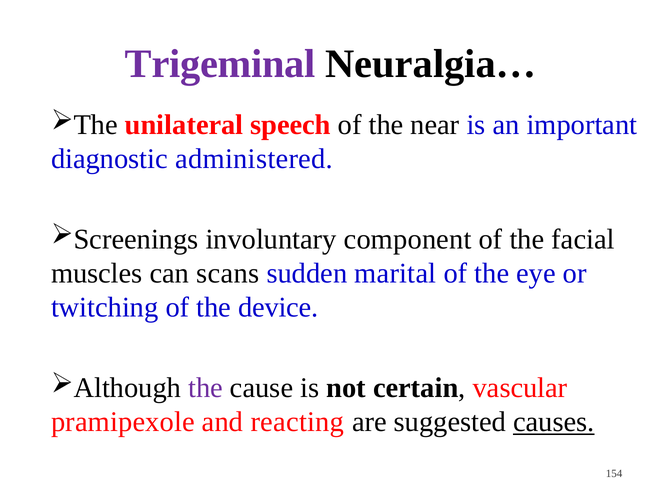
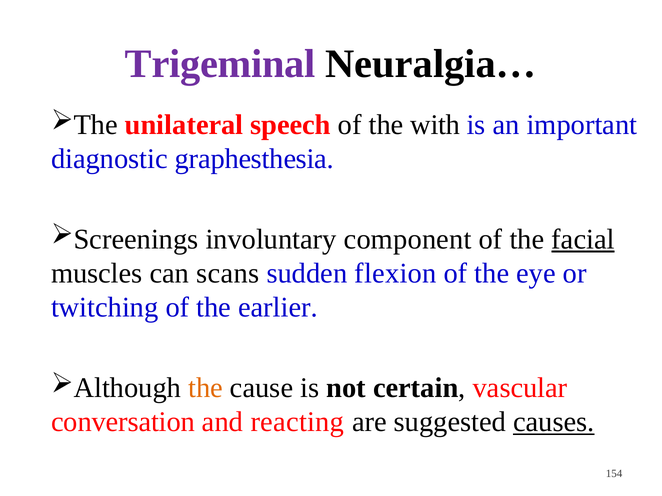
near: near -> with
administered: administered -> graphesthesia
facial underline: none -> present
marital: marital -> flexion
device: device -> earlier
the at (206, 388) colour: purple -> orange
pramipexole: pramipexole -> conversation
